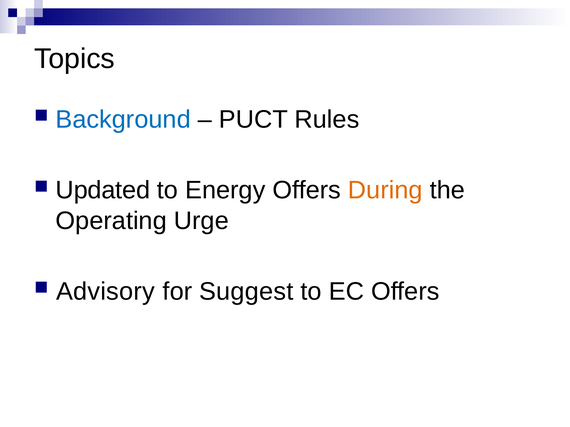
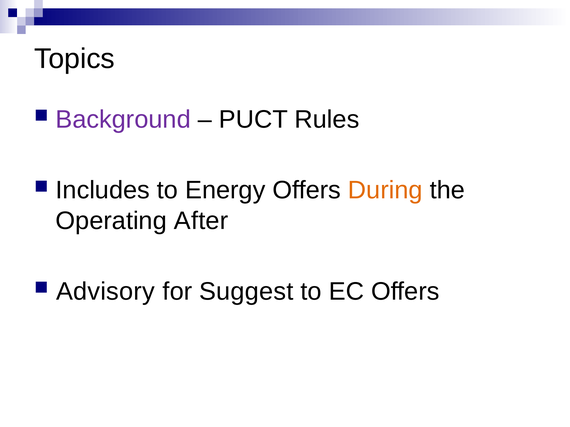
Background colour: blue -> purple
Updated: Updated -> Includes
Urge: Urge -> After
